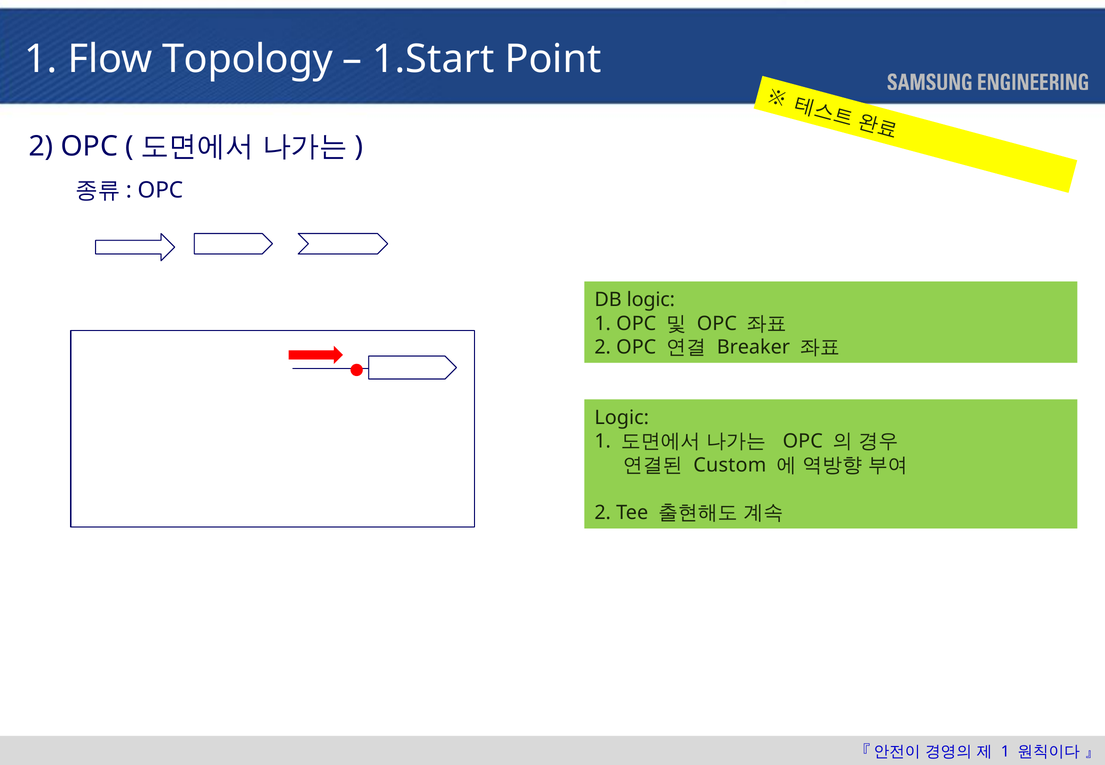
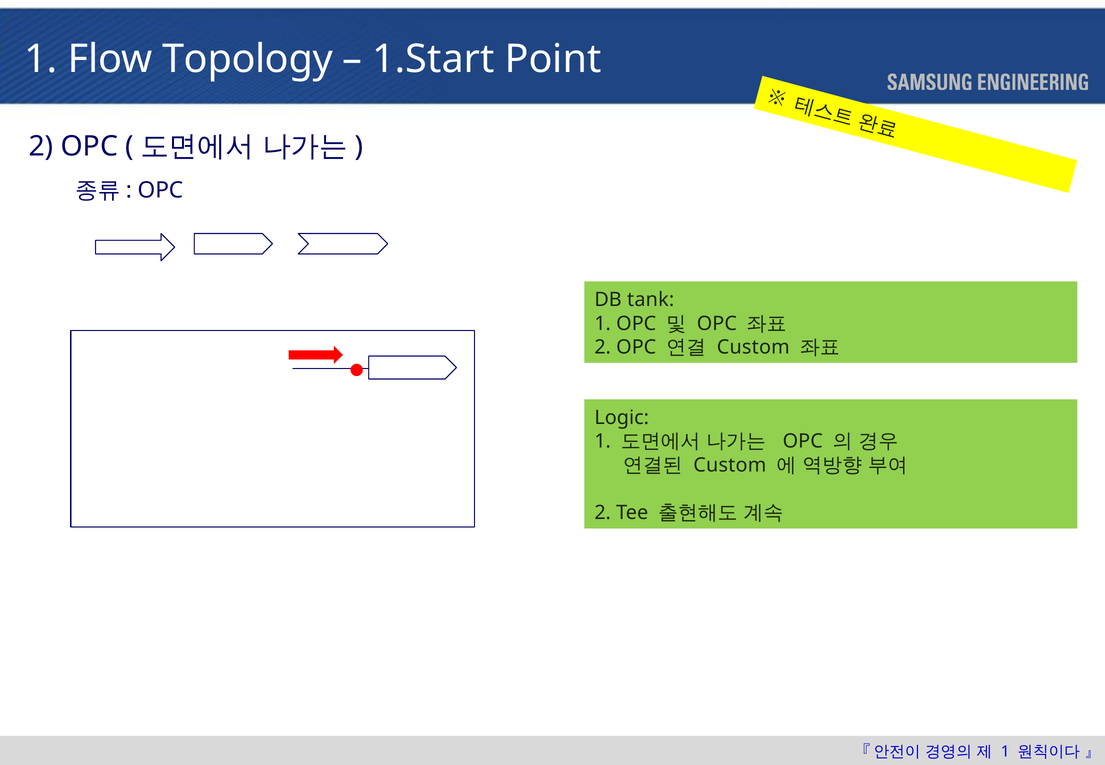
DB logic: logic -> tank
Breaker at (753, 347): Breaker -> Custom
